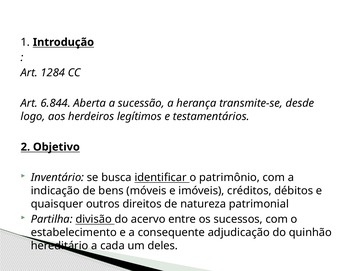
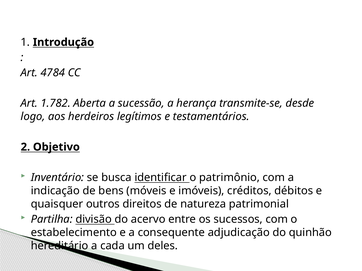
1284: 1284 -> 4784
6.844: 6.844 -> 1.782
